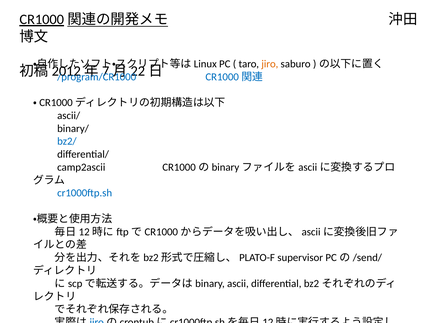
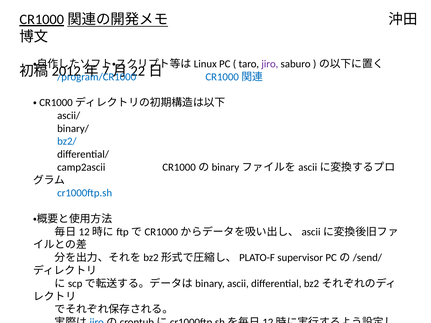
jiro colour: orange -> purple
